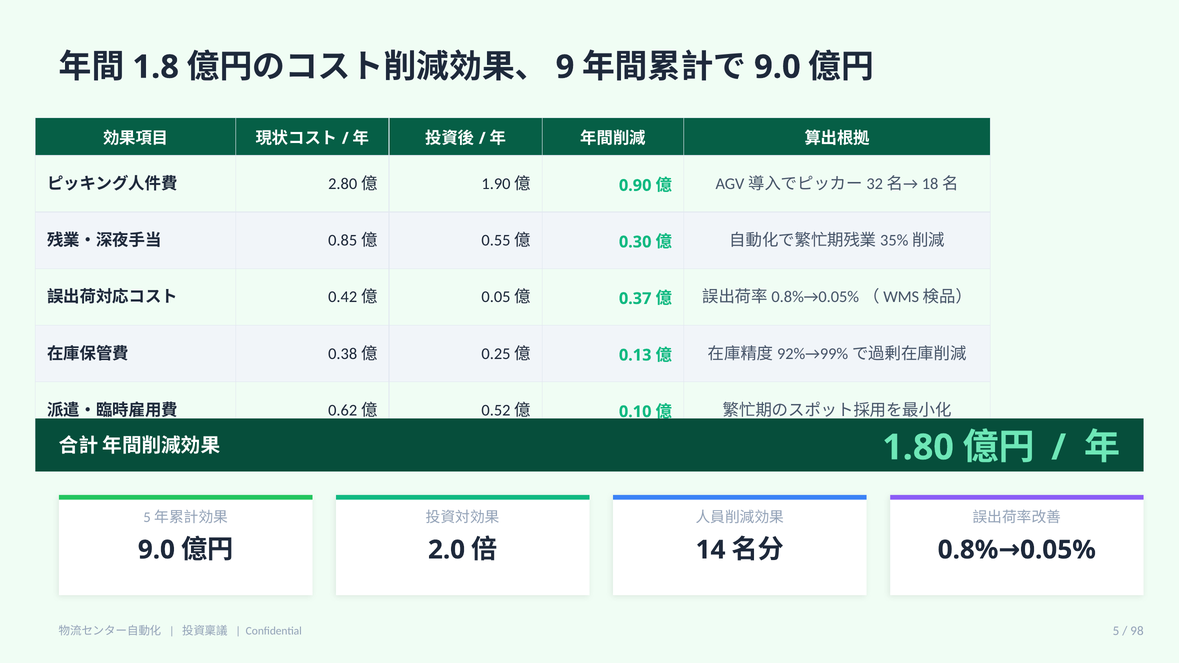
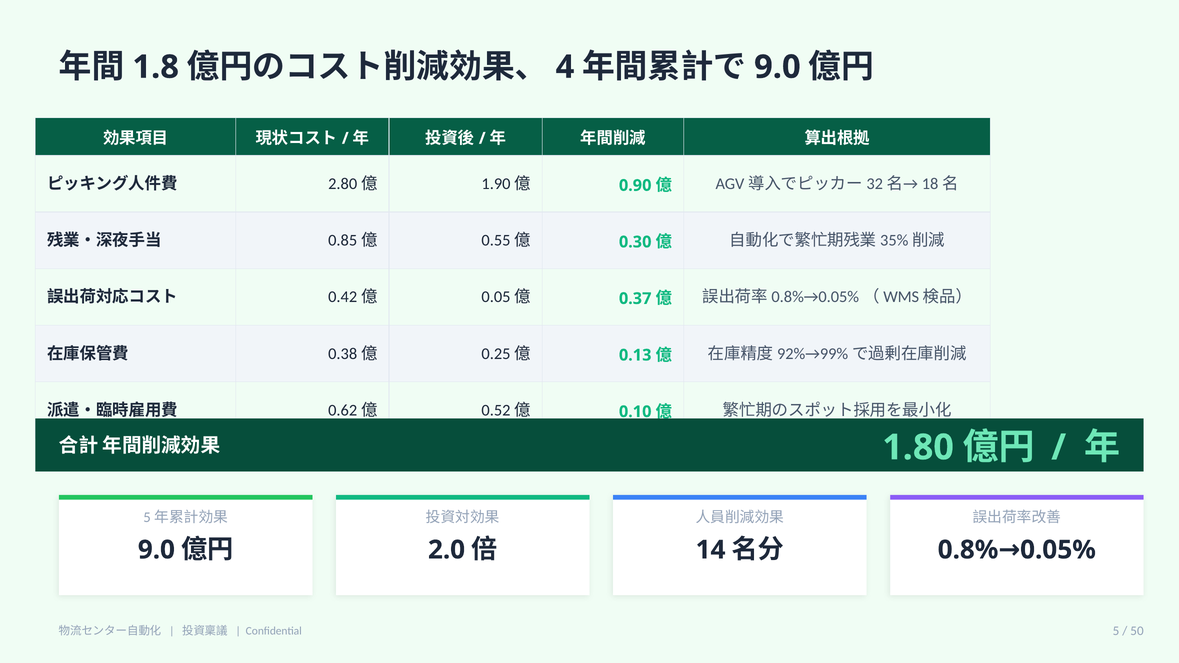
9: 9 -> 4
98: 98 -> 50
